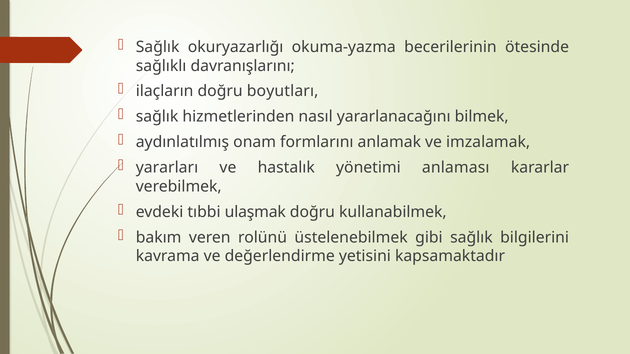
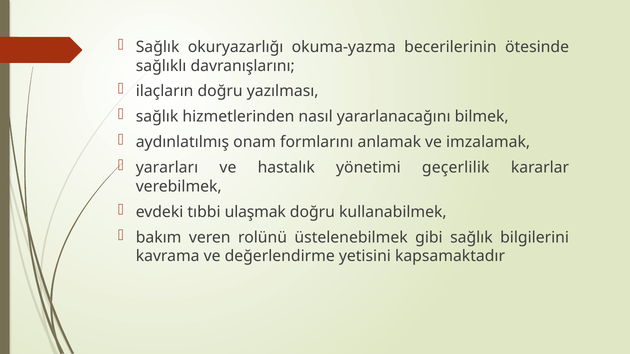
boyutları: boyutları -> yazılması
anlaması: anlaması -> geçerlilik
